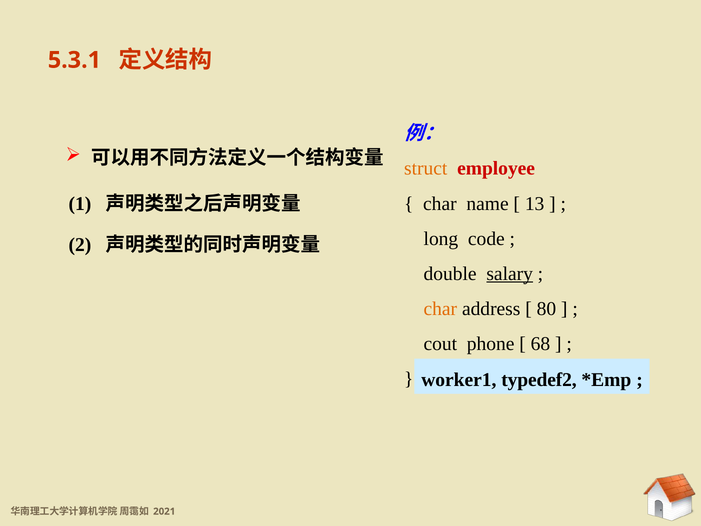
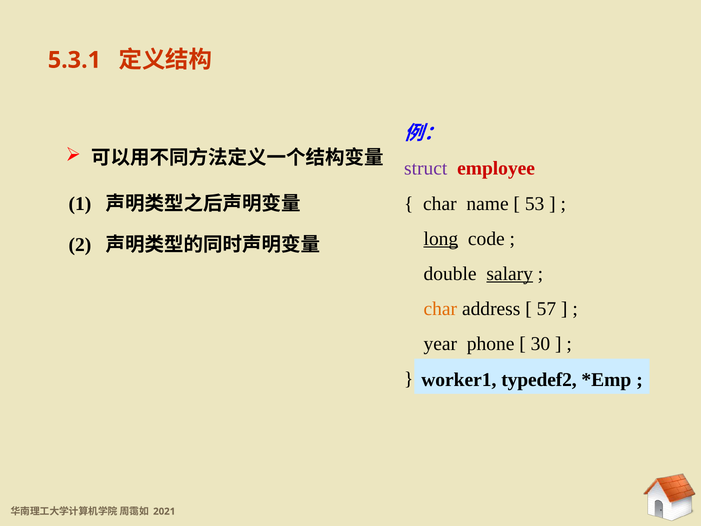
struct colour: orange -> purple
13: 13 -> 53
long underline: none -> present
80: 80 -> 57
cout: cout -> year
68: 68 -> 30
